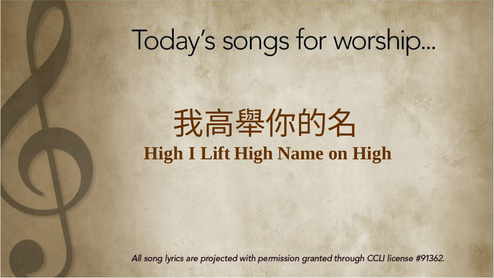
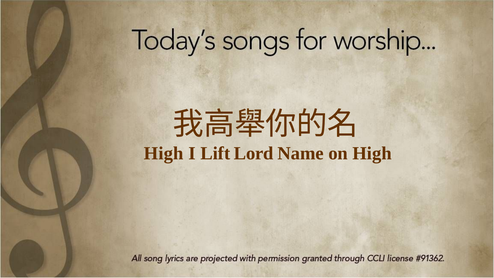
Lift High: High -> Lord
